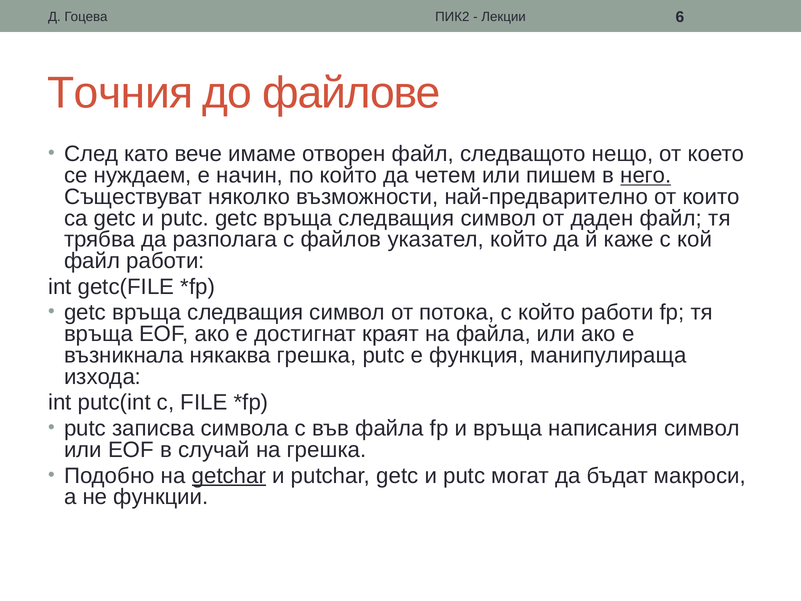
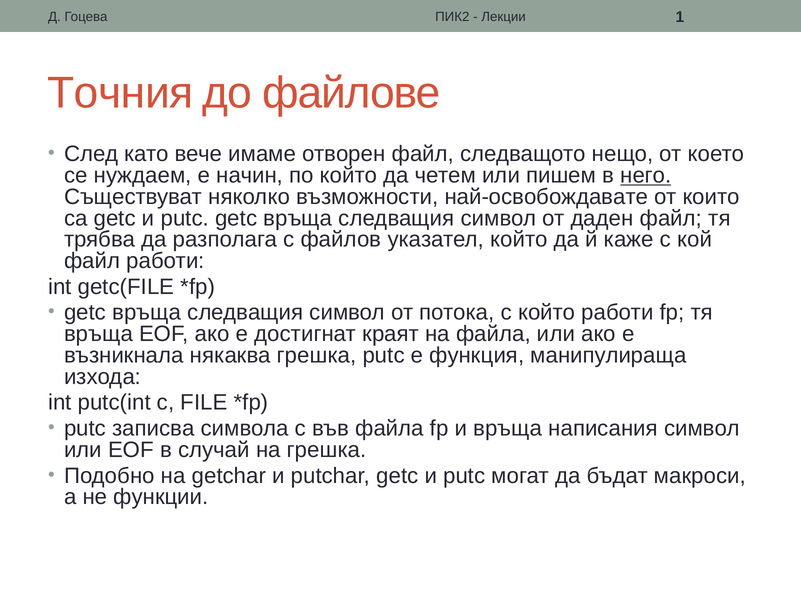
6: 6 -> 1
най-предварително: най-предварително -> най-освобождавате
getchar underline: present -> none
